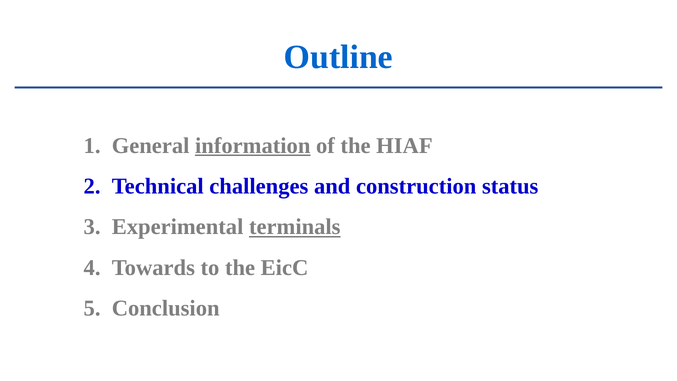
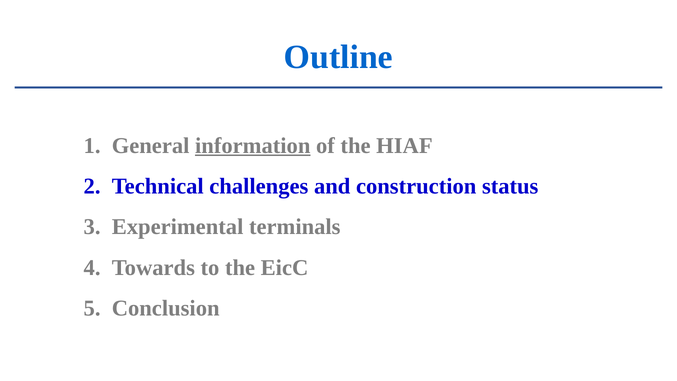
terminals underline: present -> none
